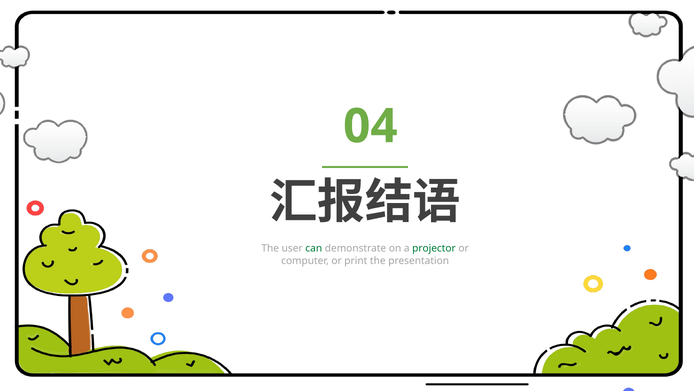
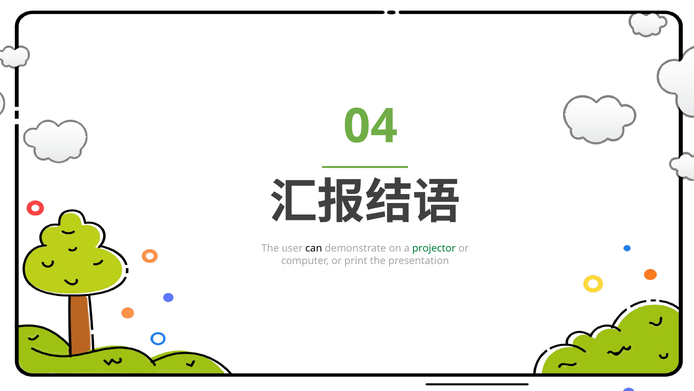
can colour: green -> black
